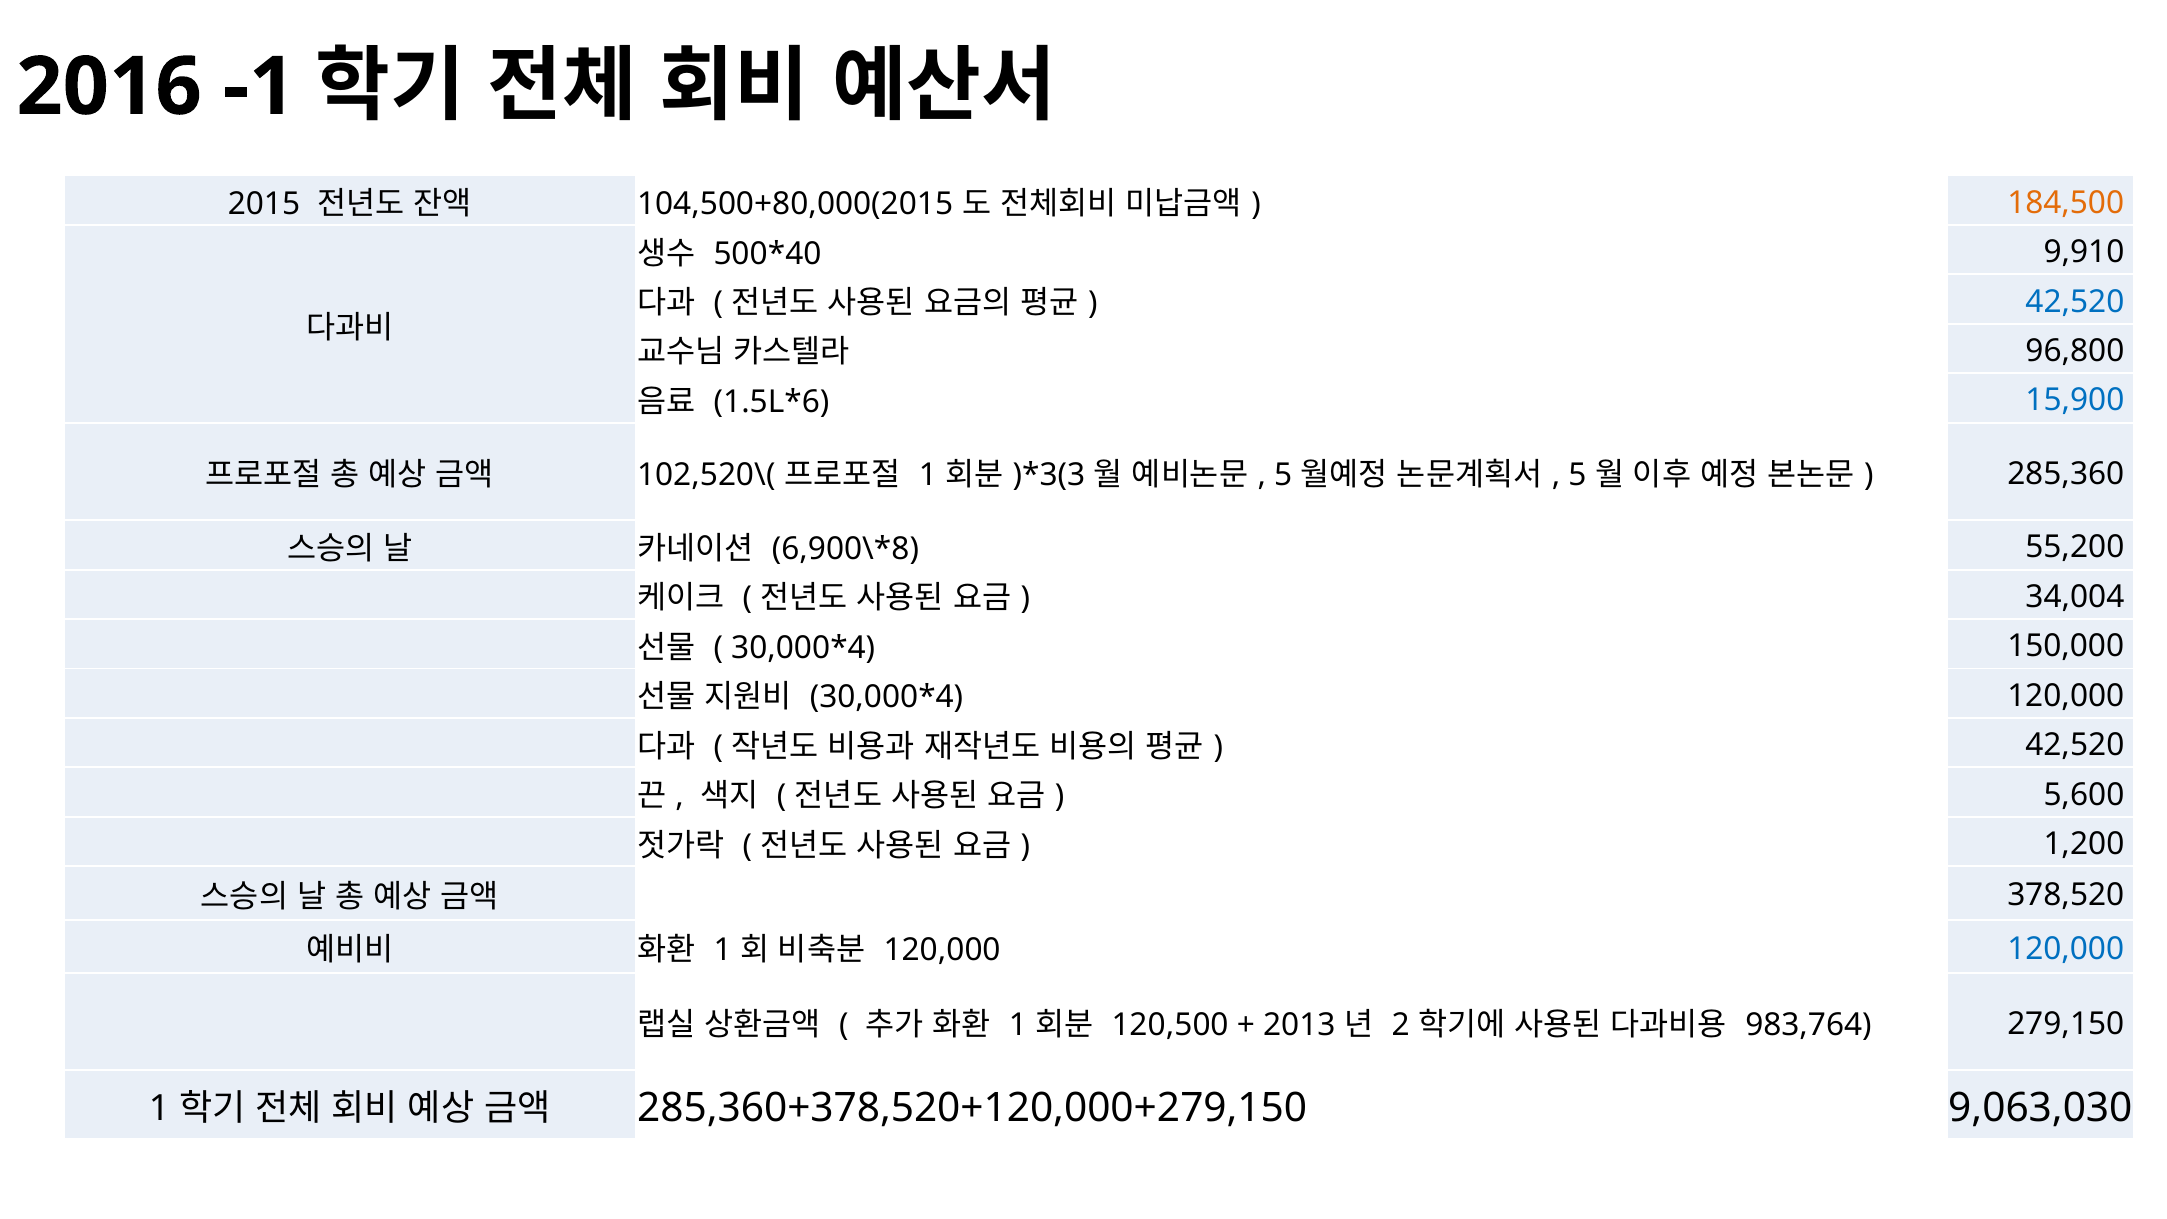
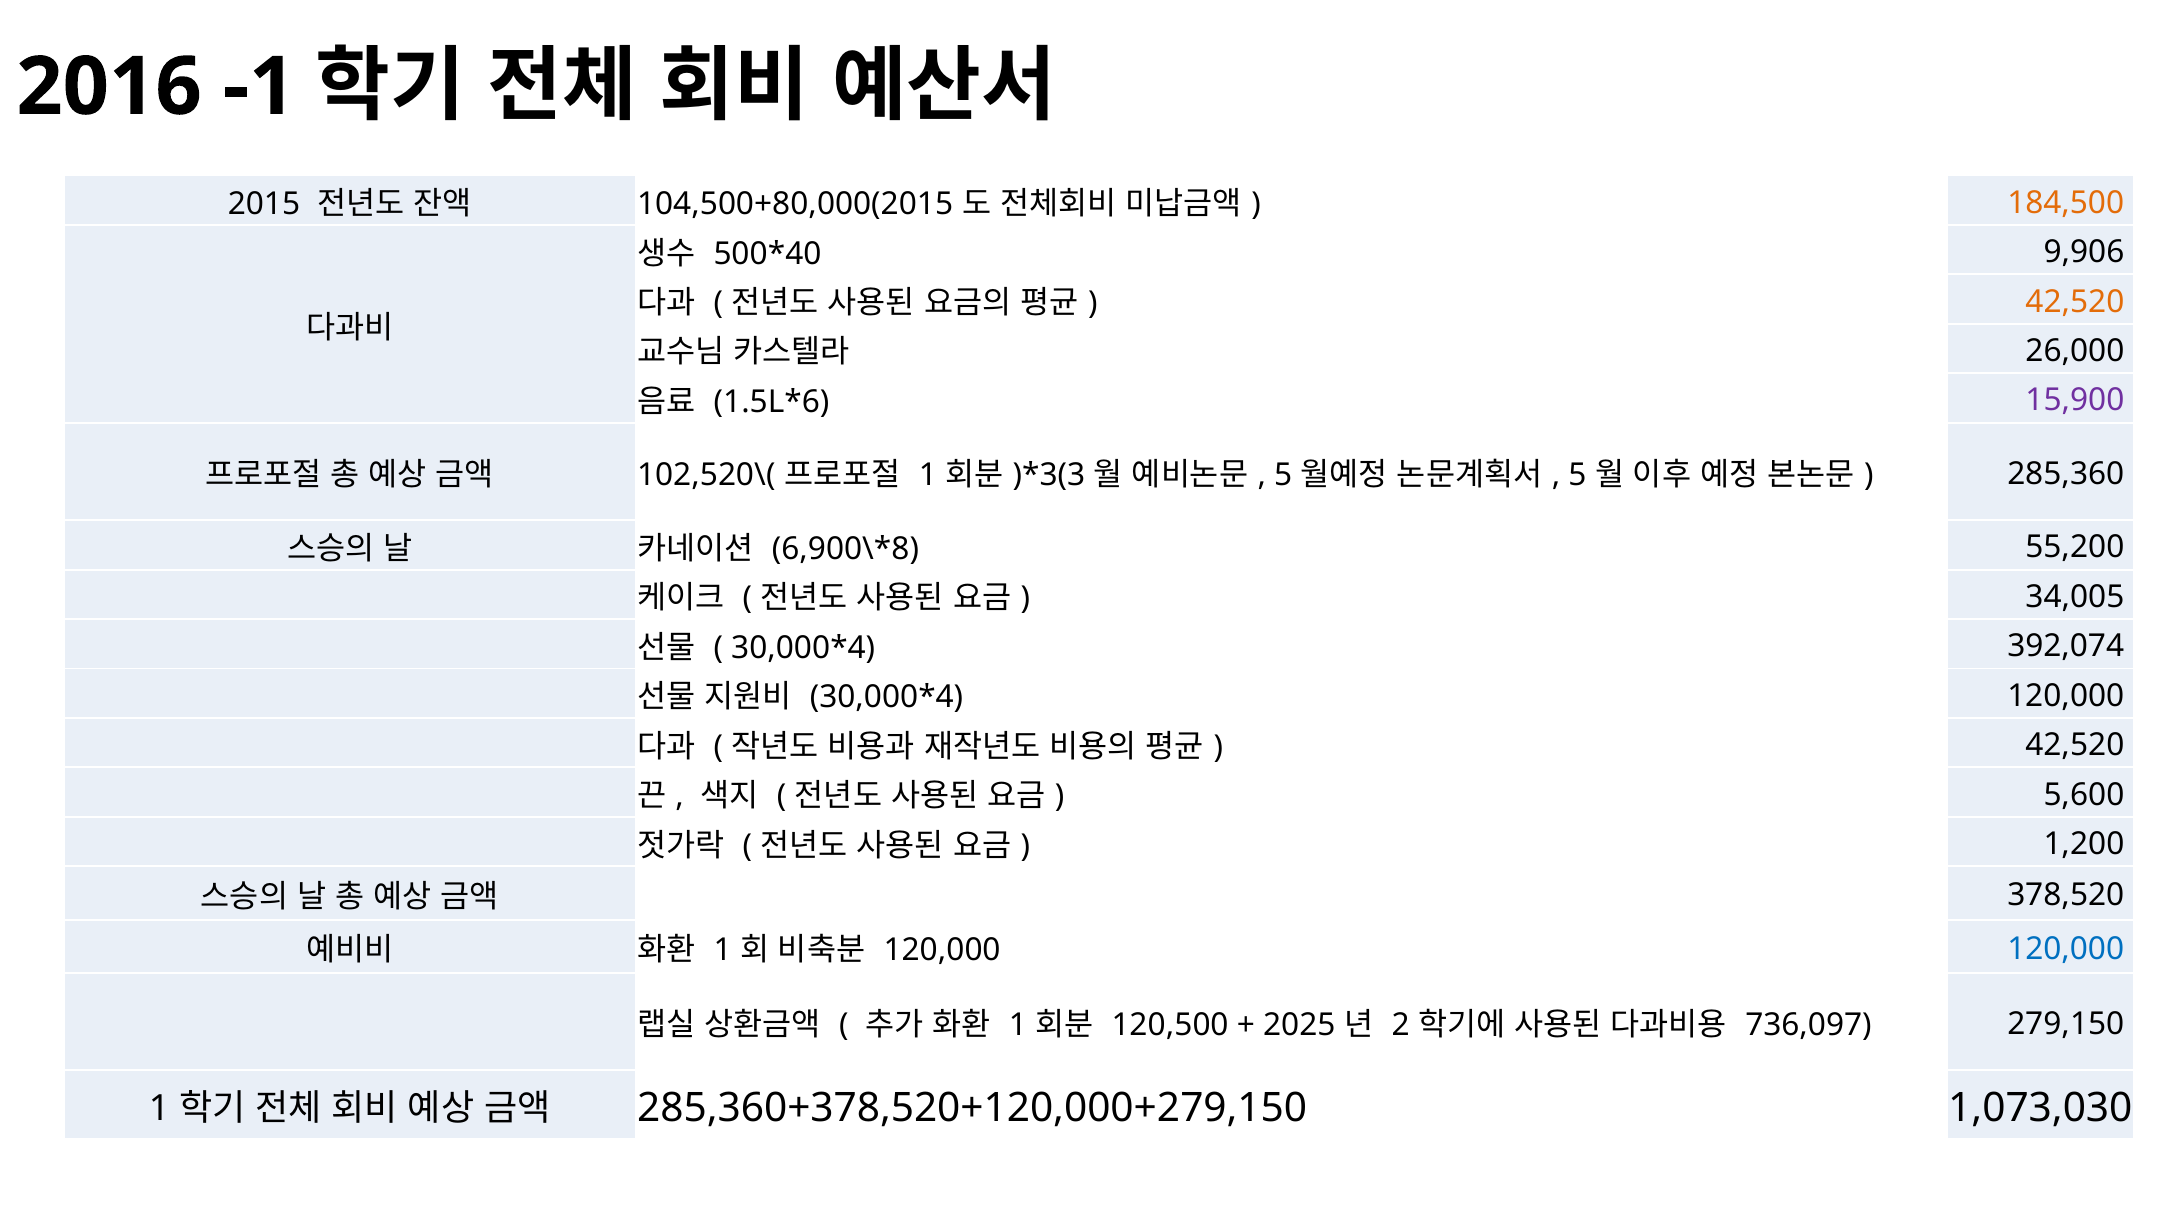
9,910: 9,910 -> 9,906
42,520 at (2075, 302) colour: blue -> orange
96,800: 96,800 -> 26,000
15,900 colour: blue -> purple
34,004: 34,004 -> 34,005
150,000: 150,000 -> 392,074
2013: 2013 -> 2025
983,764: 983,764 -> 736,097
9,063,030: 9,063,030 -> 1,073,030
